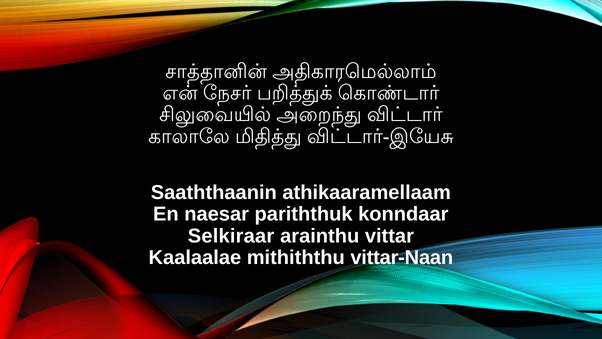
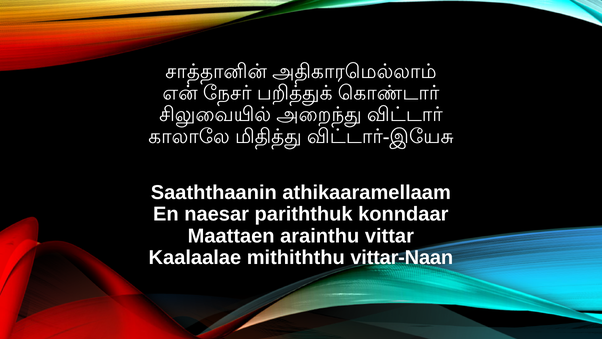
Selkiraar: Selkiraar -> Maattaen
